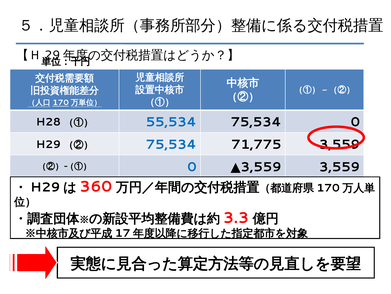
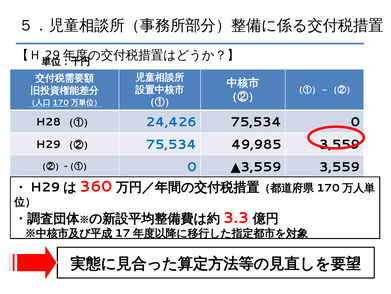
55,534: 55,534 -> 24,426
71,775: 71,775 -> 49,985
